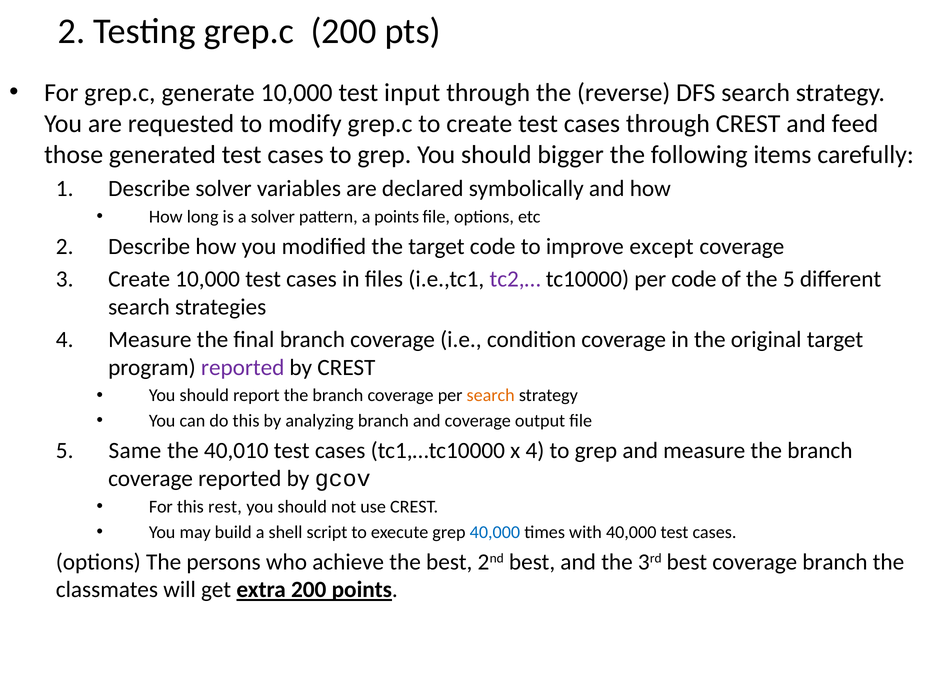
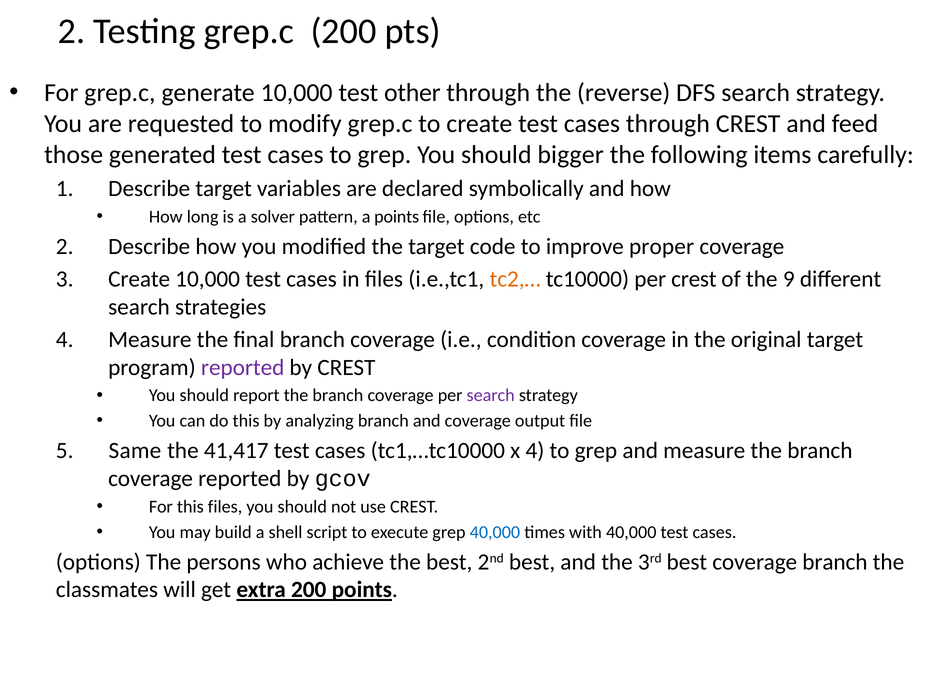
input: input -> other
Describe solver: solver -> target
except: except -> proper
tc2,… colour: purple -> orange
per code: code -> crest
the 5: 5 -> 9
search at (491, 396) colour: orange -> purple
40,010: 40,010 -> 41,417
this rest: rest -> files
